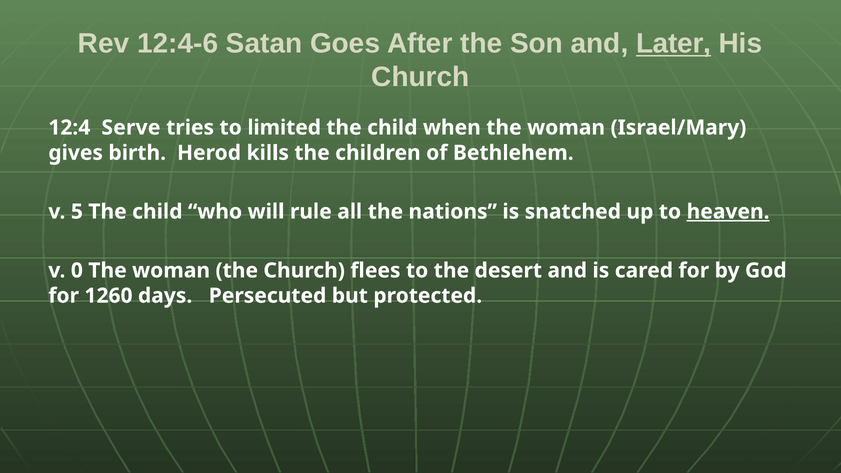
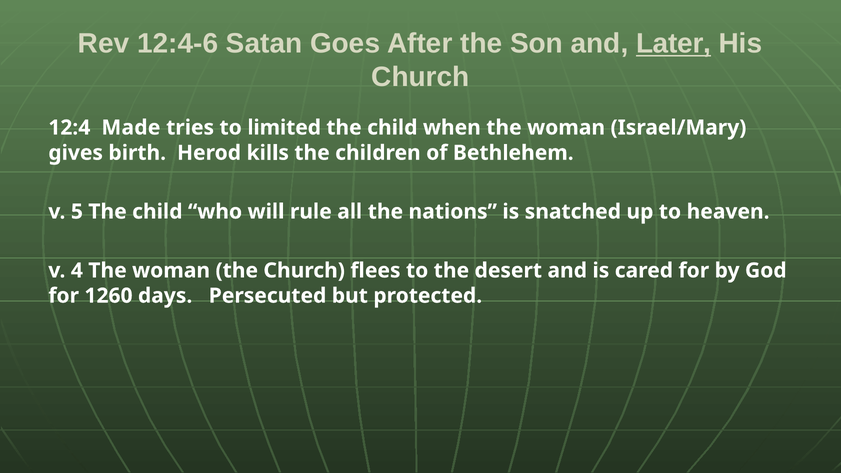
Serve: Serve -> Made
heaven underline: present -> none
0: 0 -> 4
